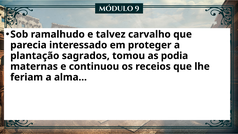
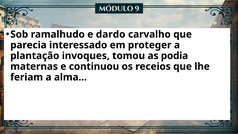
talvez: talvez -> dardo
sagrados: sagrados -> invoques
